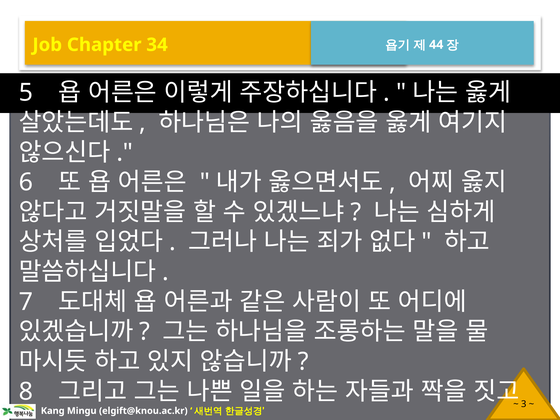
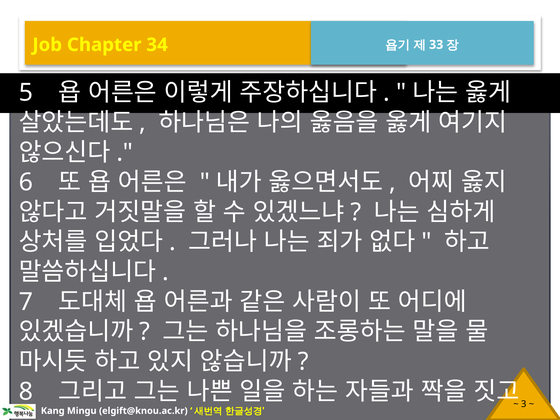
44: 44 -> 33
